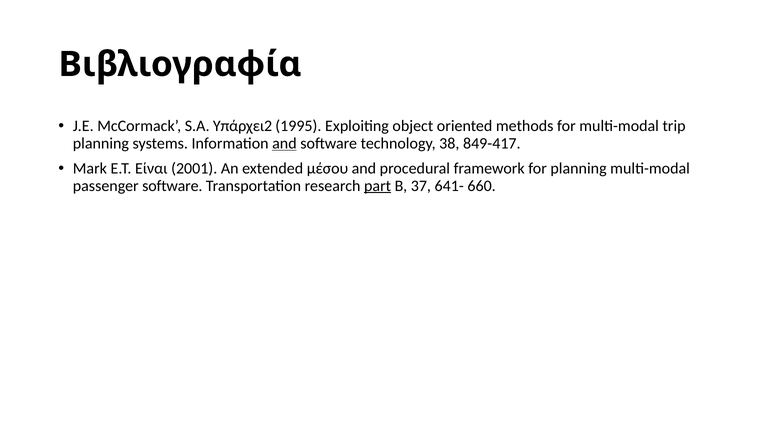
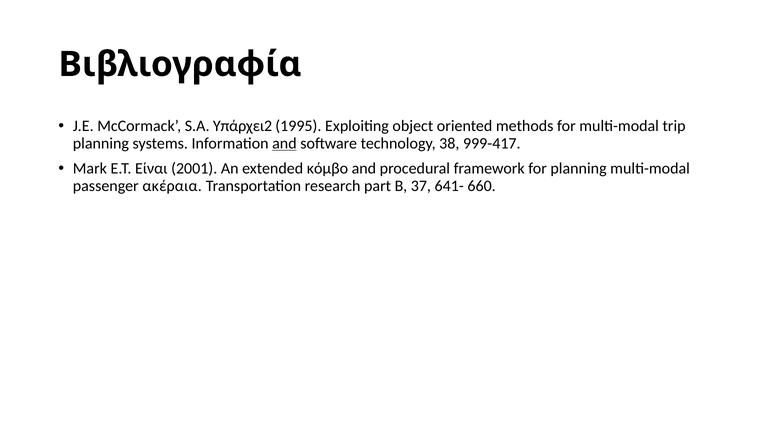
849-417: 849-417 -> 999-417
μέσου: μέσου -> κόμβο
passenger software: software -> ακέραια
part underline: present -> none
